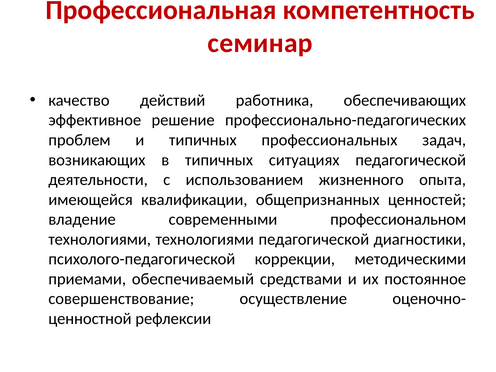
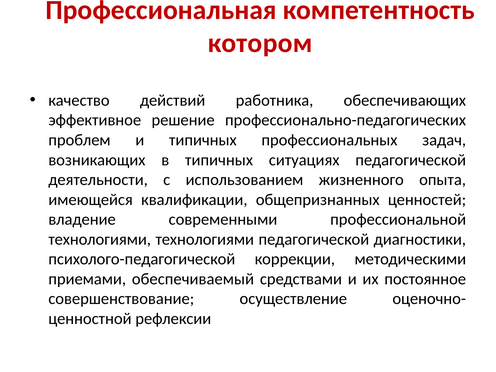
семинар: семинар -> котором
профессиональном: профессиональном -> профессиональной
